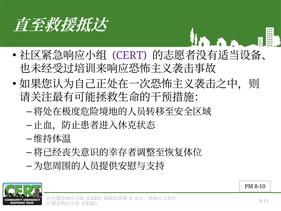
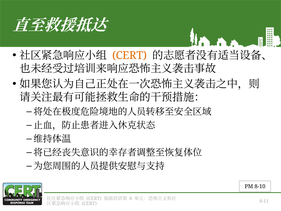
CERT at (130, 55) colour: purple -> orange
